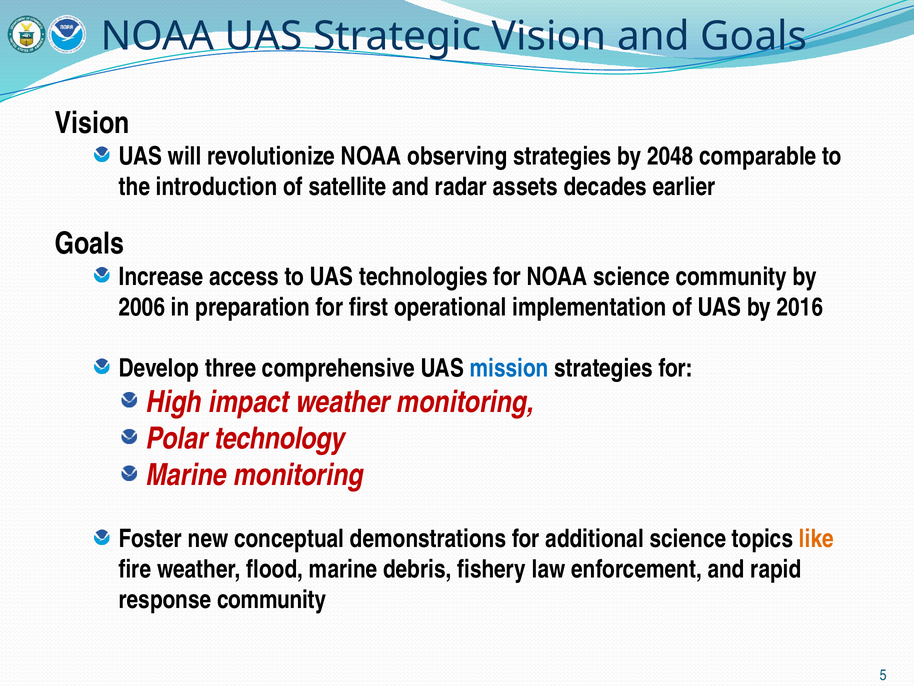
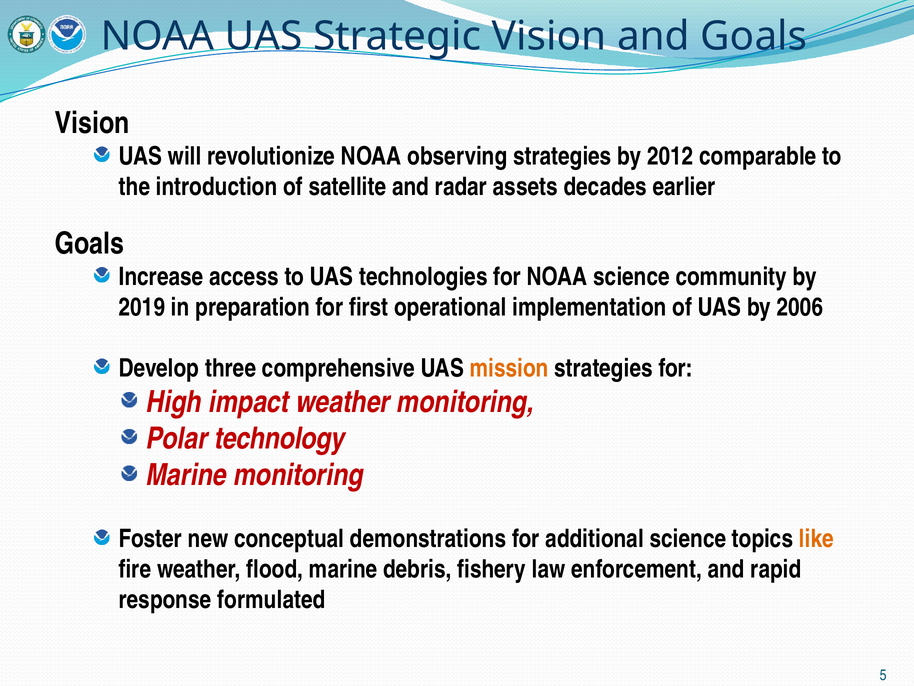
2048: 2048 -> 2012
2006: 2006 -> 2019
2016: 2016 -> 2006
mission colour: blue -> orange
response community: community -> formulated
